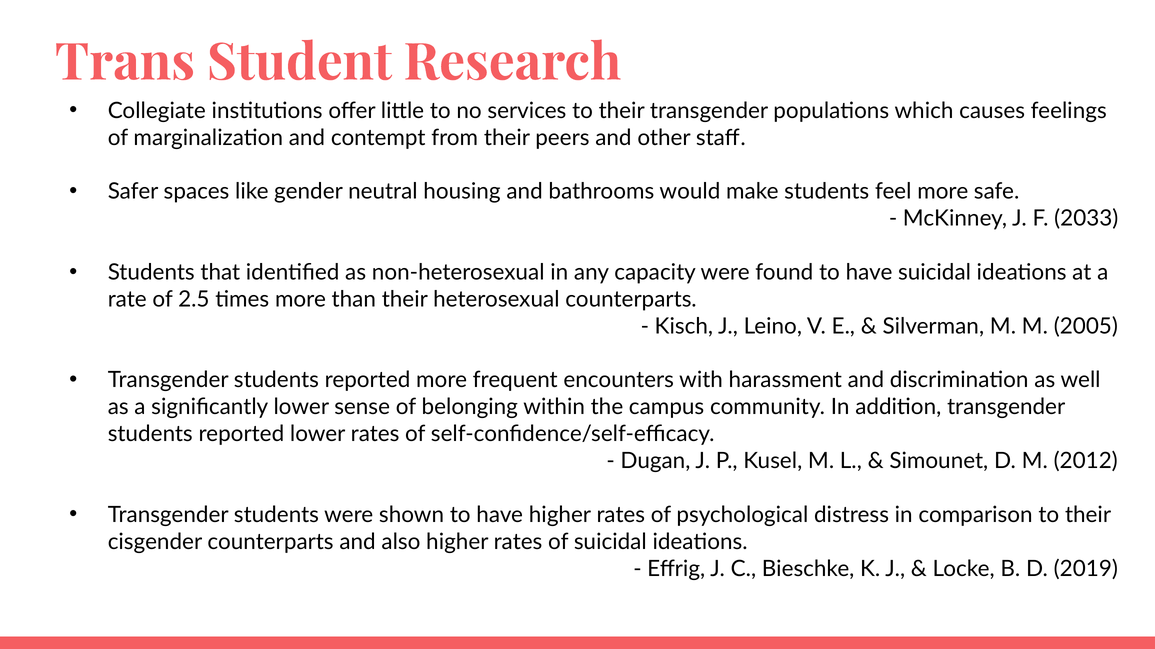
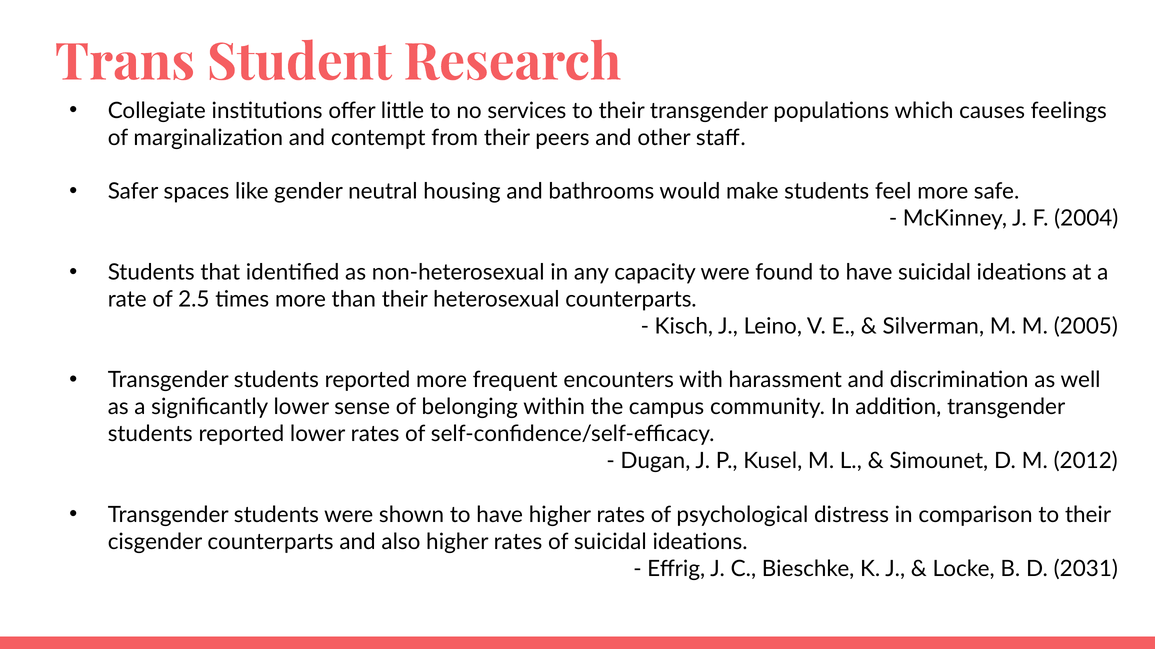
2033: 2033 -> 2004
2019: 2019 -> 2031
